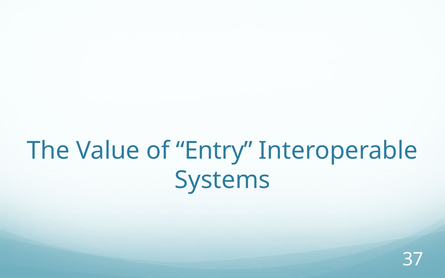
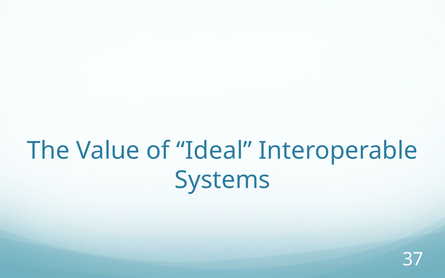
Entry: Entry -> Ideal
